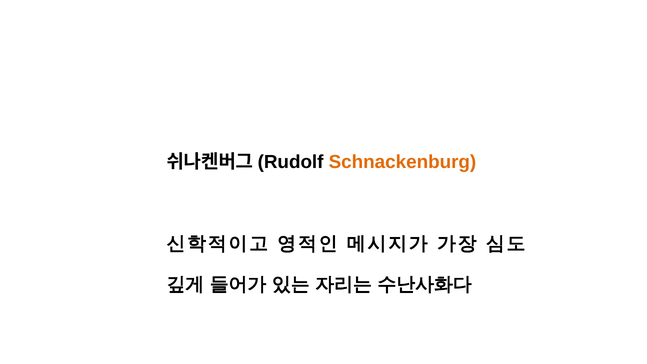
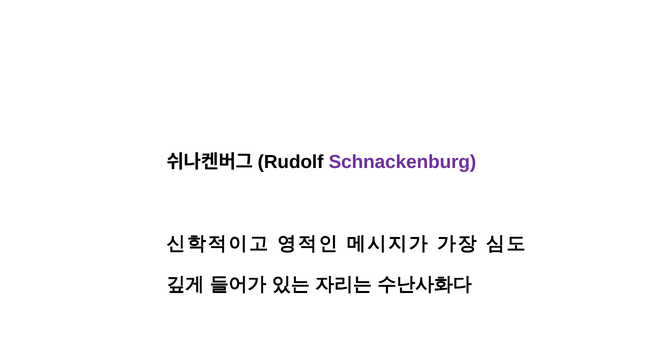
Schnackenburg colour: orange -> purple
